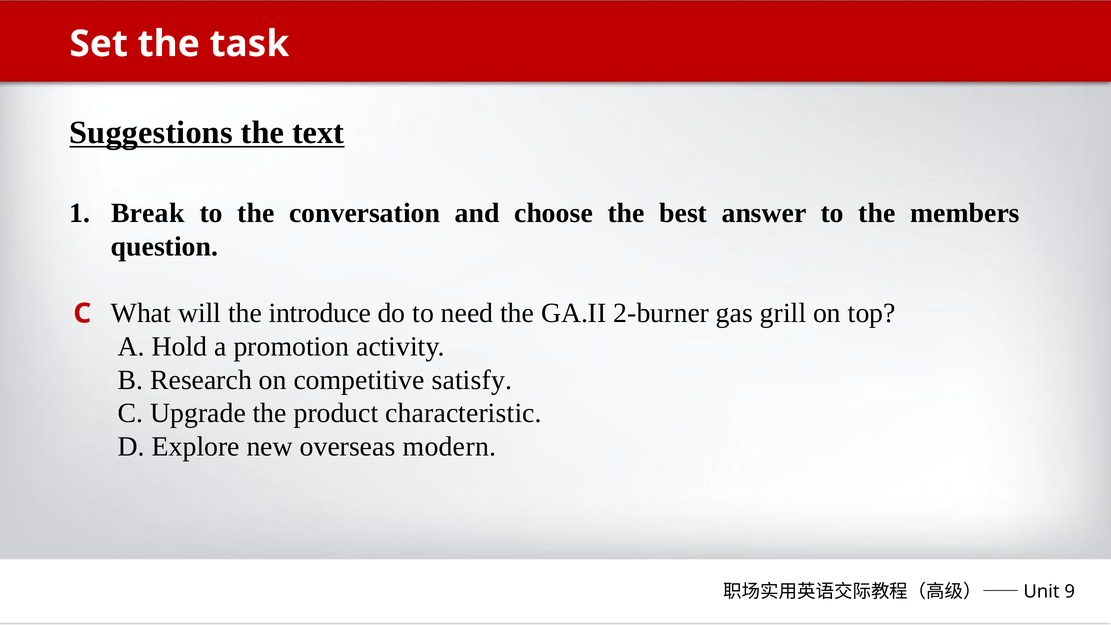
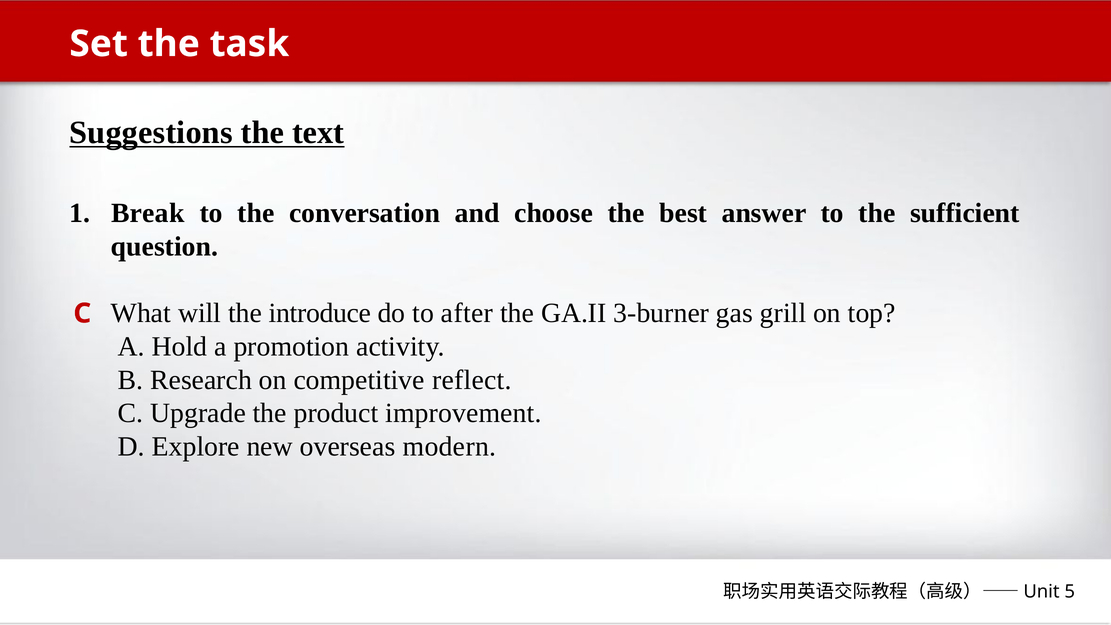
members: members -> sufficient
need: need -> after
2-burner: 2-burner -> 3-burner
satisfy: satisfy -> reflect
characteristic: characteristic -> improvement
9: 9 -> 5
